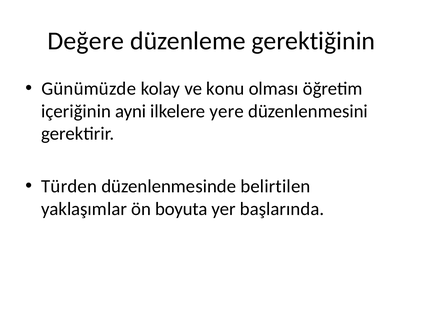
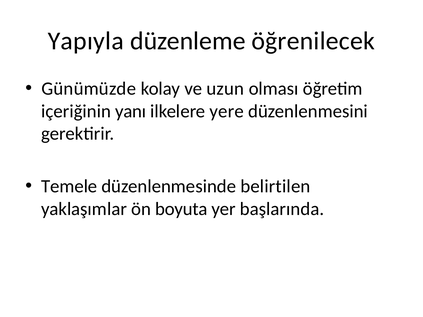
Değere: Değere -> Yapıyla
gerektiğinin: gerektiğinin -> öğrenilecek
konu: konu -> uzun
ayni: ayni -> yanı
Türden: Türden -> Temele
